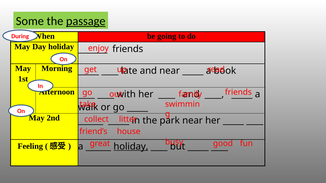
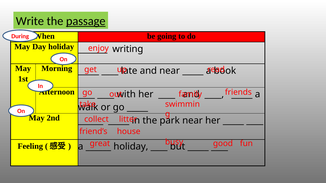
Some: Some -> Write
friends at (128, 49): friends -> writing
holiday at (131, 147) underline: present -> none
